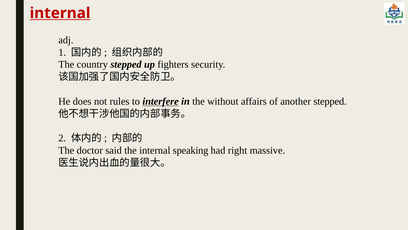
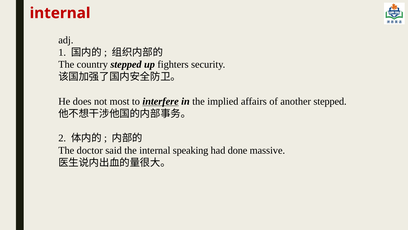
internal at (60, 13) underline: present -> none
rules: rules -> most
without: without -> implied
right: right -> done
